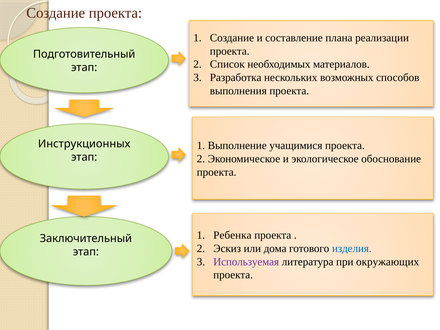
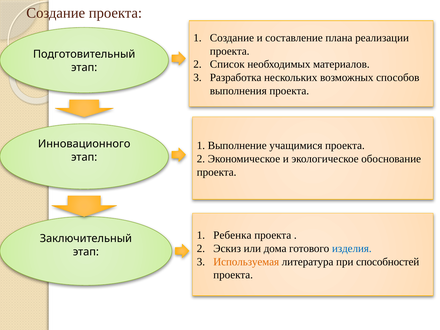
Инструкционных: Инструкционных -> Инновационного
Используемая colour: purple -> orange
окружающих: окружающих -> способностей
